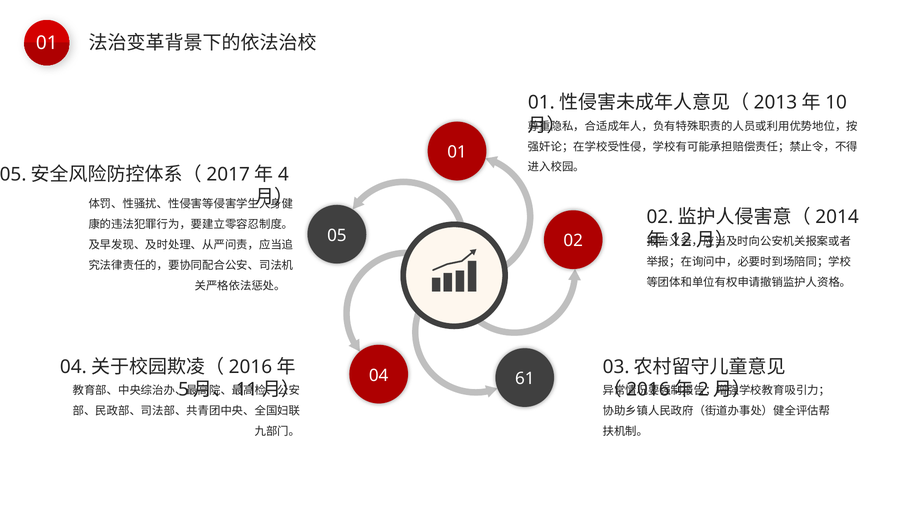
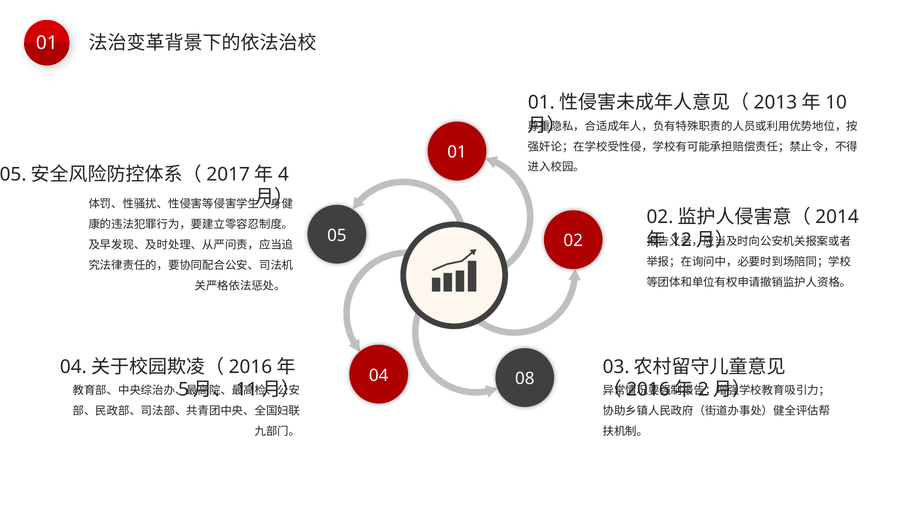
61: 61 -> 08
